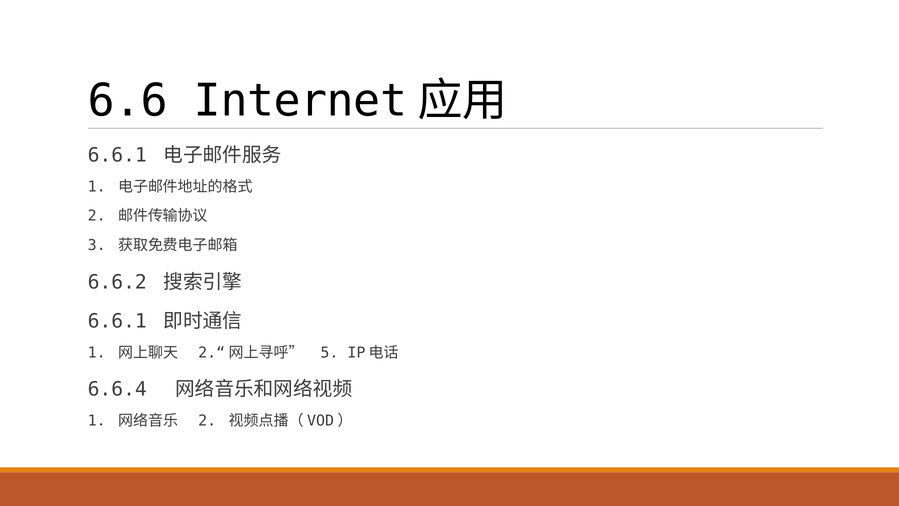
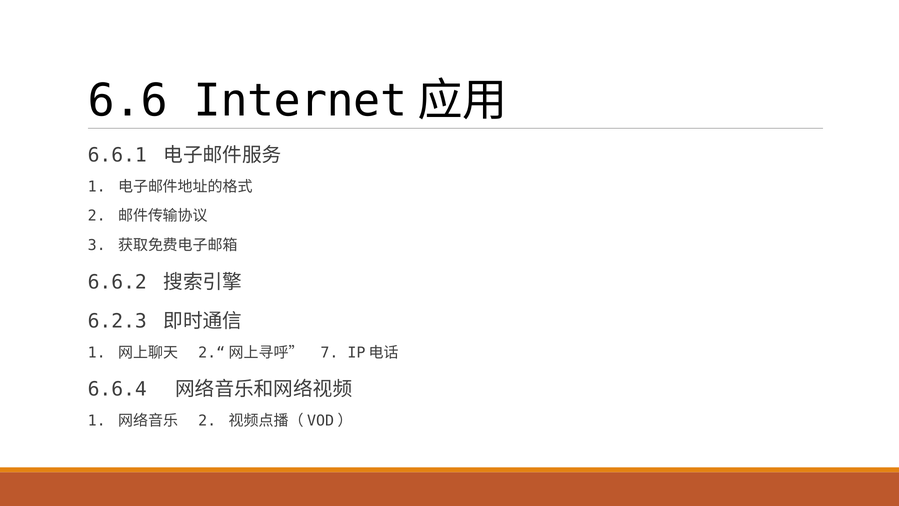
6.6.1 at (117, 321): 6.6.1 -> 6.2.3
5: 5 -> 7
